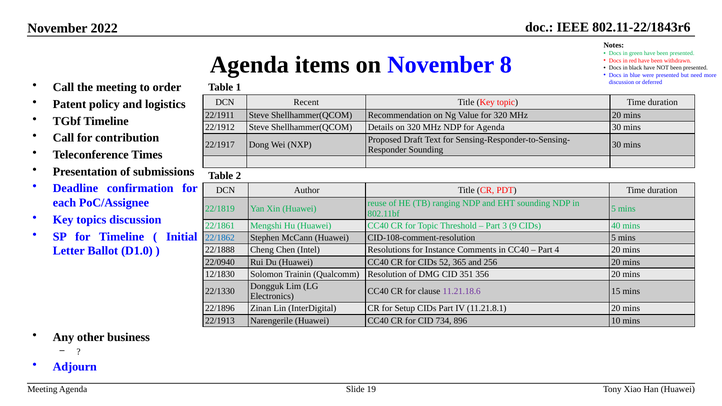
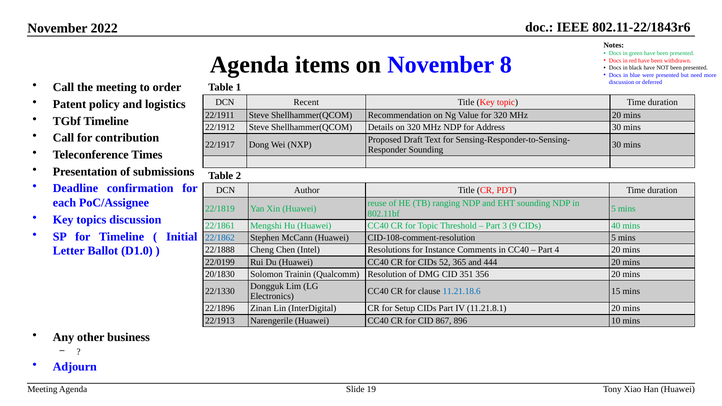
for Agenda: Agenda -> Address
22/0940: 22/0940 -> 22/0199
256: 256 -> 444
12/1830: 12/1830 -> 20/1830
11.21.18.6 colour: purple -> blue
734: 734 -> 867
